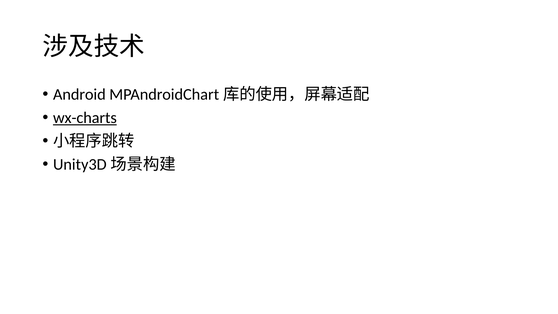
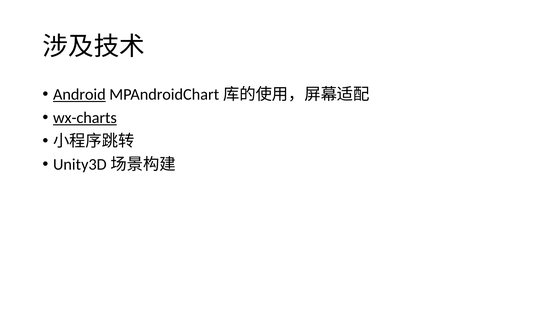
Android underline: none -> present
